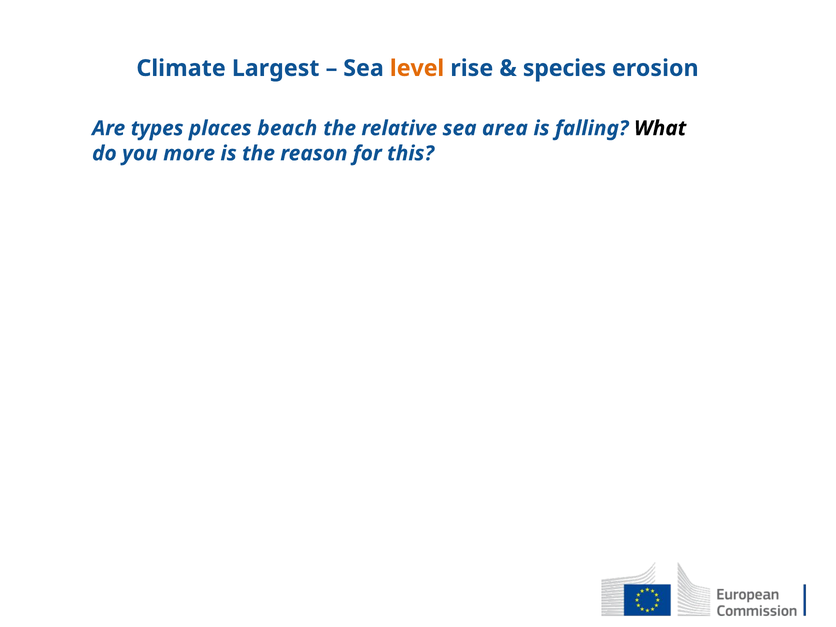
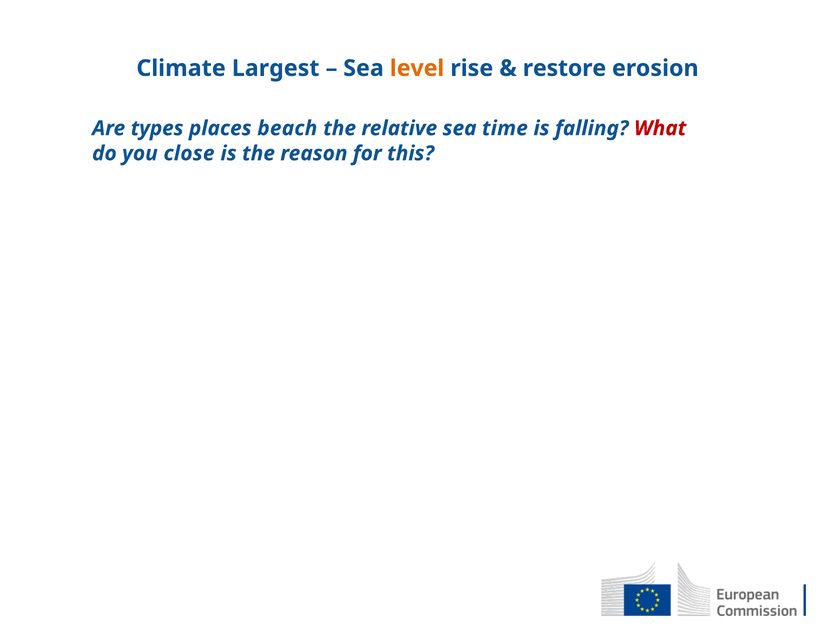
species: species -> restore
area: area -> time
What colour: black -> red
more: more -> close
